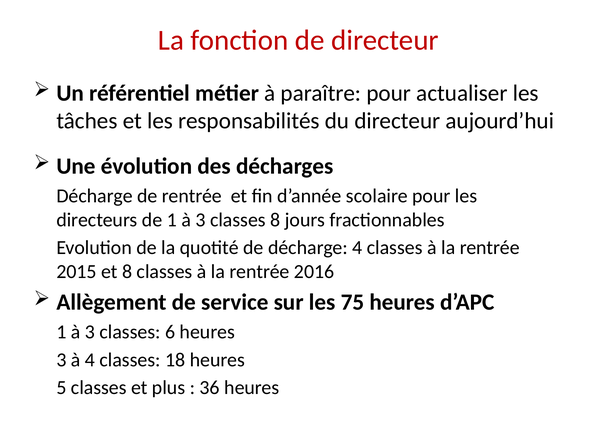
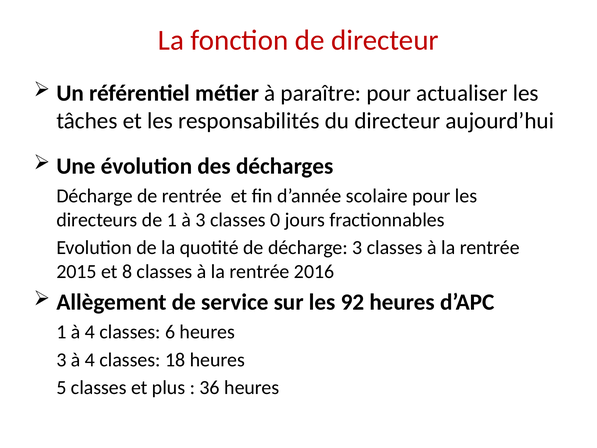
classes 8: 8 -> 0
décharge 4: 4 -> 3
75: 75 -> 92
3 at (90, 332): 3 -> 4
